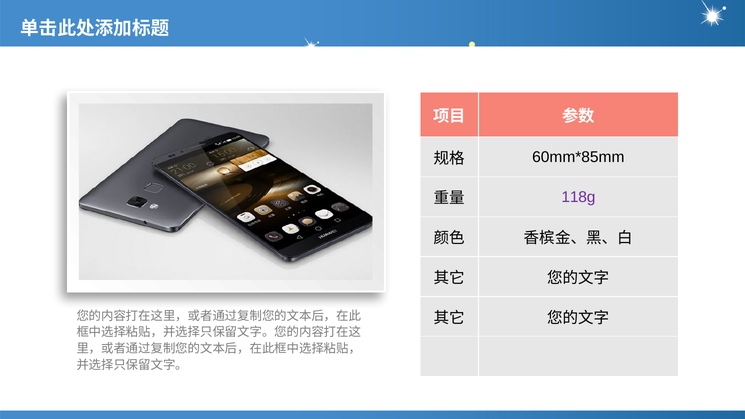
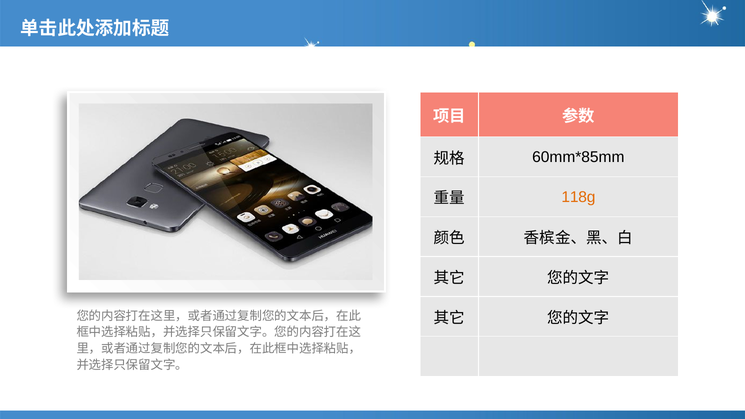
118g colour: purple -> orange
